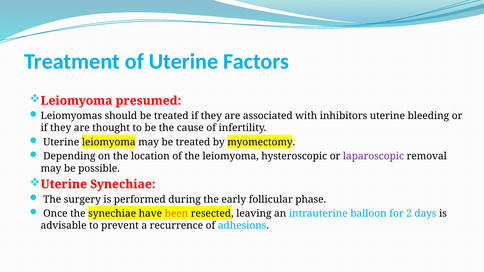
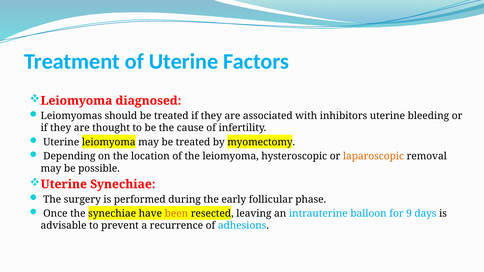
presumed: presumed -> diagnosed
laparoscopic colour: purple -> orange
2: 2 -> 9
